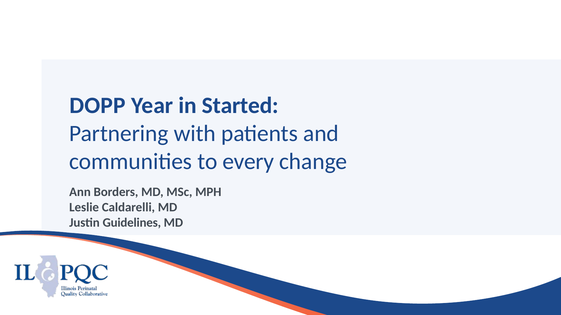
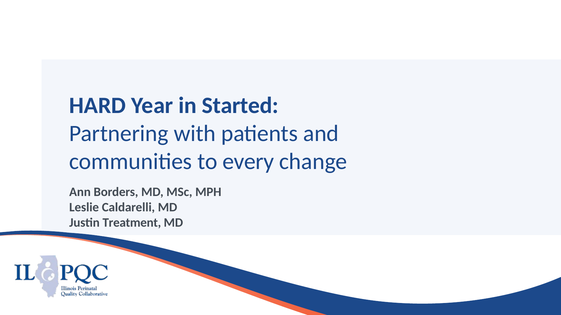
DOPP: DOPP -> HARD
Guidelines: Guidelines -> Treatment
